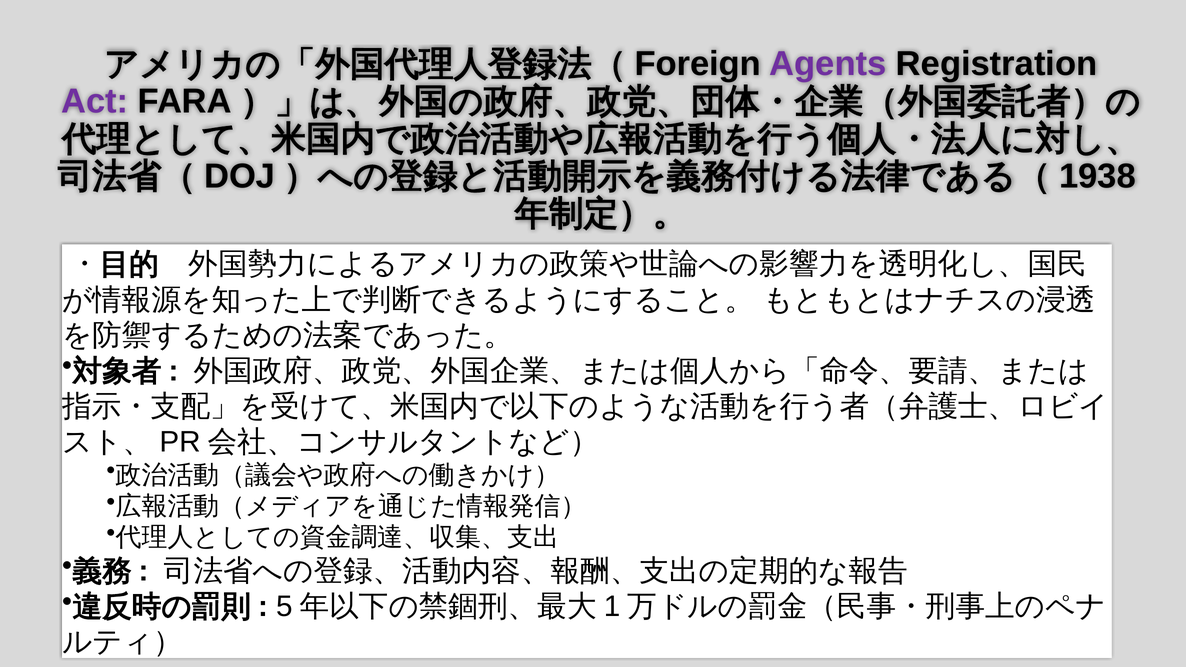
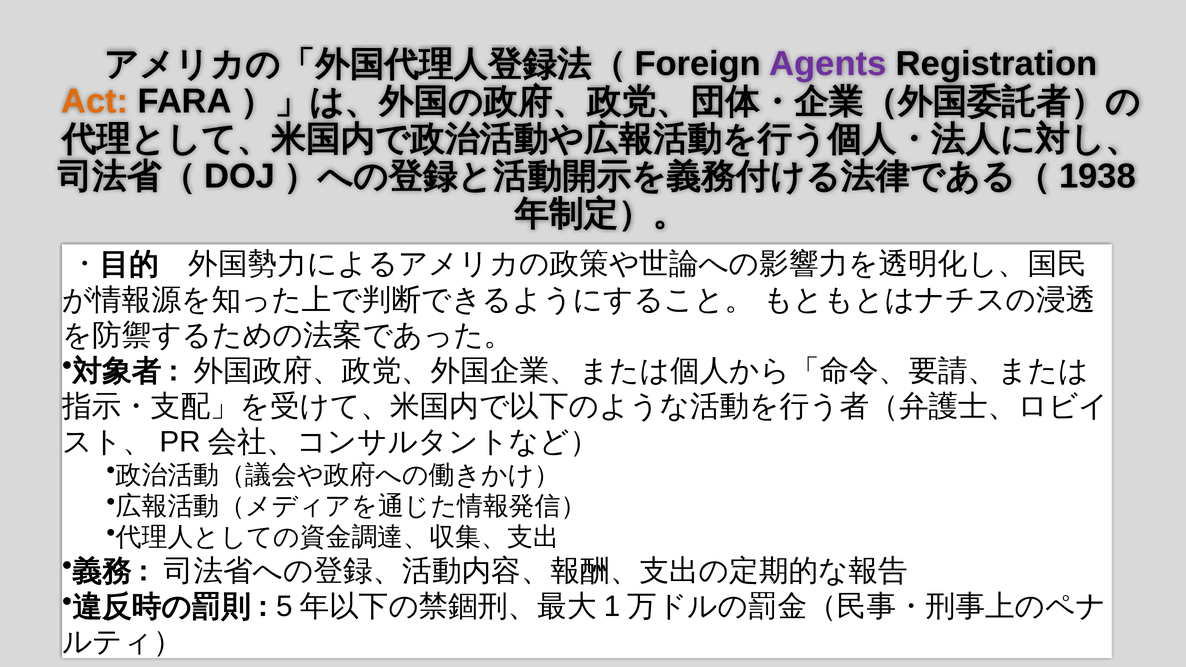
Act colour: purple -> orange
